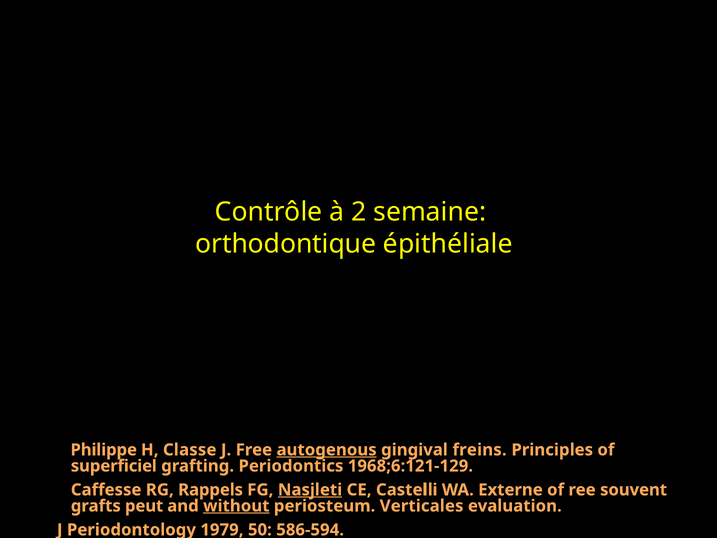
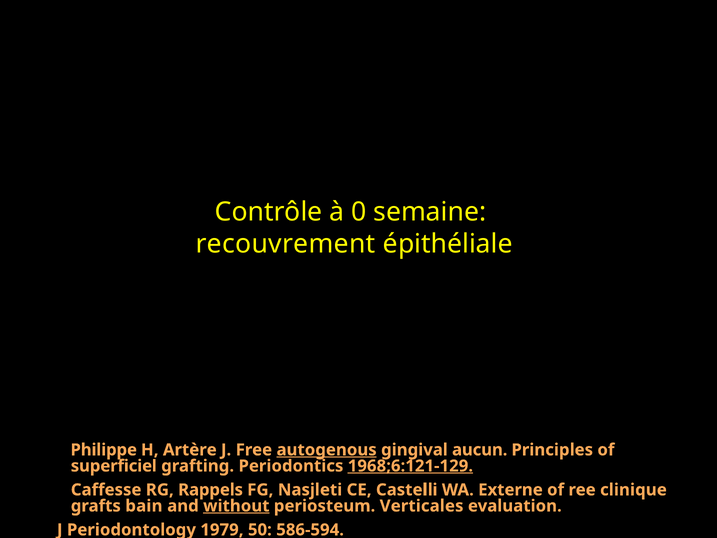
2: 2 -> 0
orthodontique: orthodontique -> recouvrement
Classe: Classe -> Artère
freins: freins -> aucun
1968;6:121-129 underline: none -> present
Nasjleti underline: present -> none
souvent: souvent -> clinique
peut: peut -> bain
